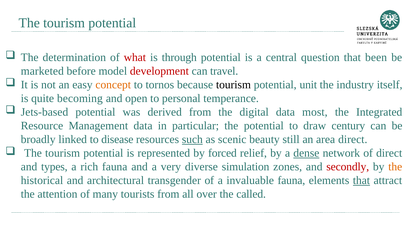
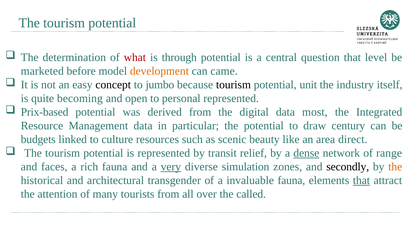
been: been -> level
development colour: red -> orange
travel: travel -> came
concept colour: orange -> black
tornos: tornos -> jumbo
personal temperance: temperance -> represented
Jets-based: Jets-based -> Prix-based
broadly: broadly -> budgets
disease: disease -> culture
such underline: present -> none
still: still -> like
forced: forced -> transit
of direct: direct -> range
types: types -> faces
very underline: none -> present
secondly colour: red -> black
